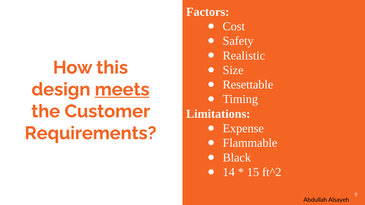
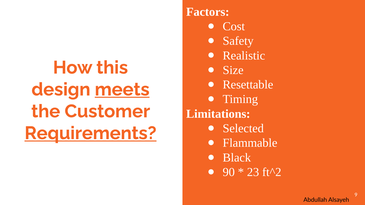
Expense: Expense -> Selected
Requirements underline: none -> present
14: 14 -> 90
15: 15 -> 23
